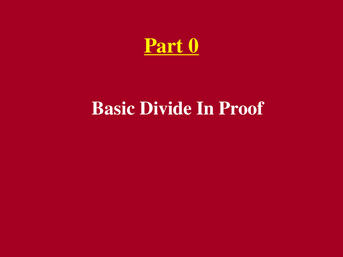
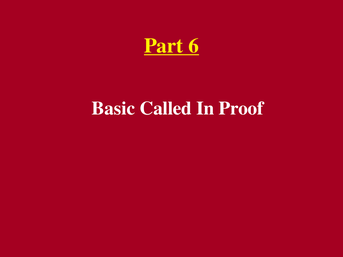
0: 0 -> 6
Divide: Divide -> Called
